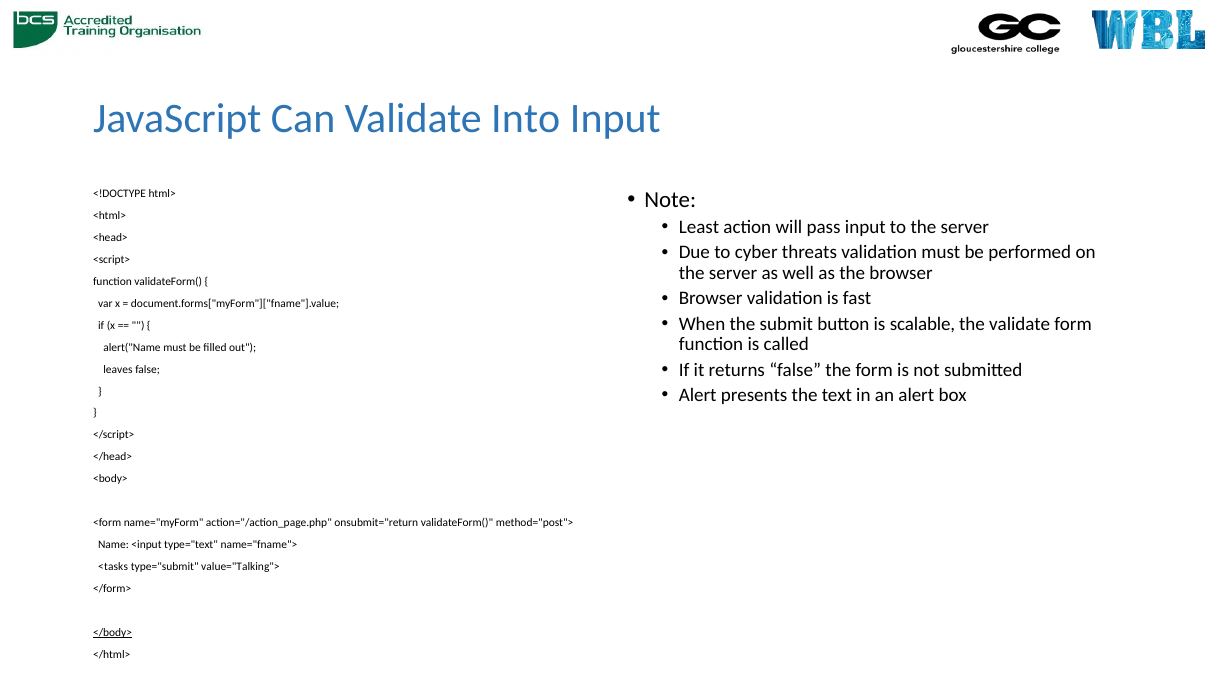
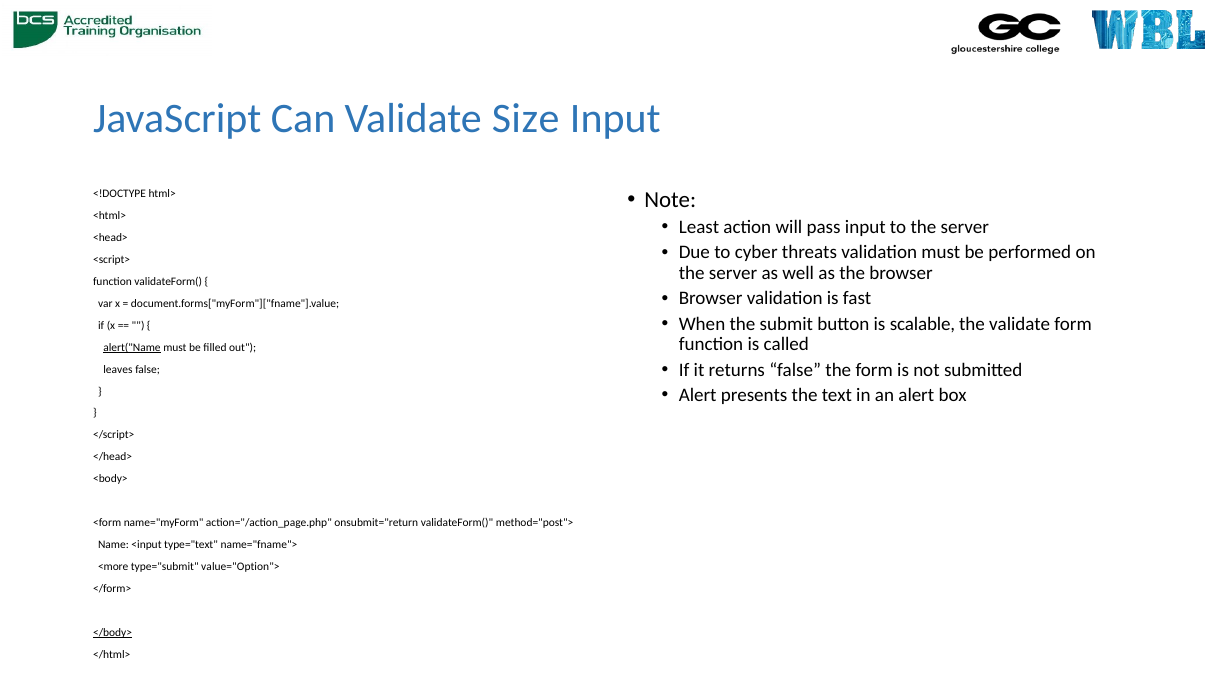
Into: Into -> Size
alert("Name underline: none -> present
<tasks: <tasks -> <more
value="Talking">: value="Talking"> -> value="Option">
